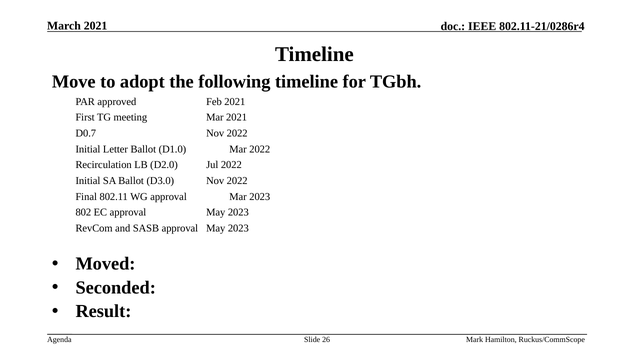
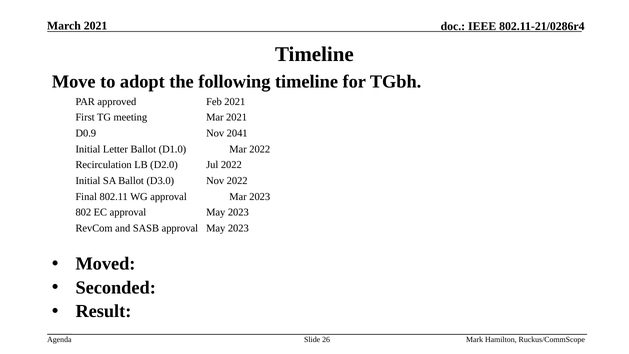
D0.7: D0.7 -> D0.9
2022 at (237, 133): 2022 -> 2041
